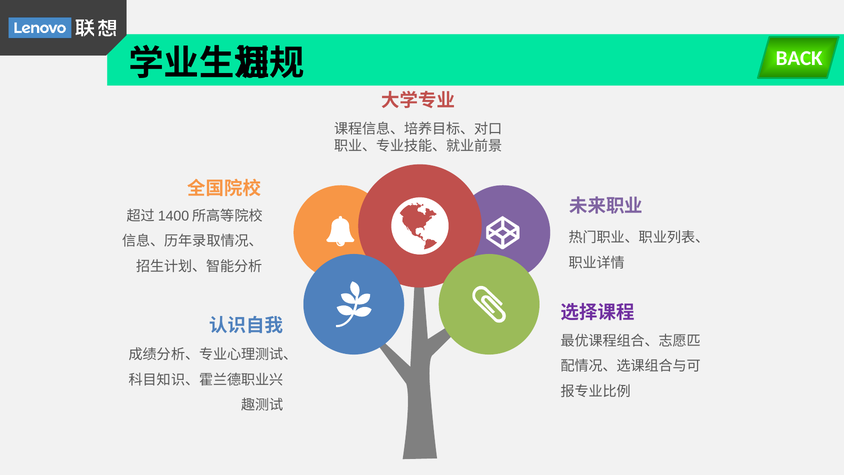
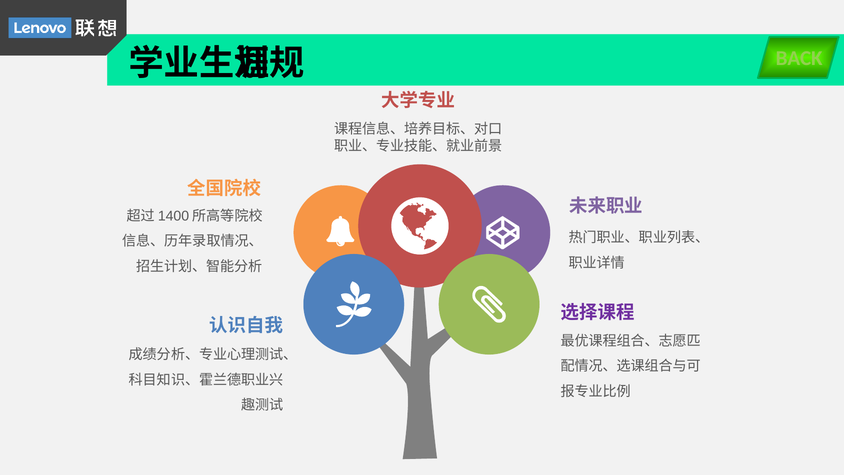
BACK colour: white -> light green
